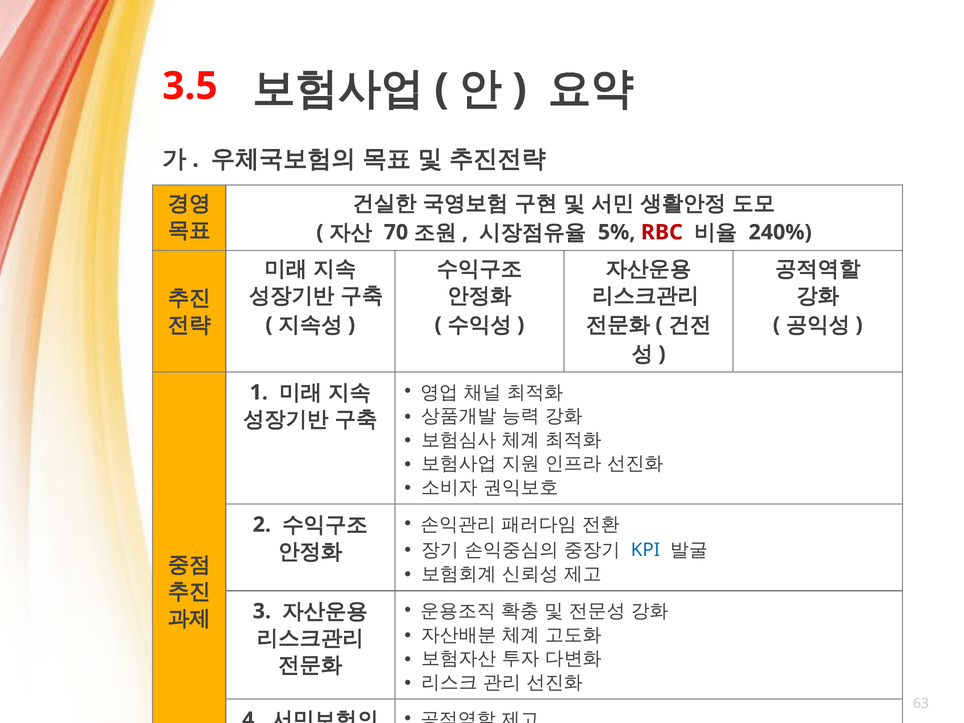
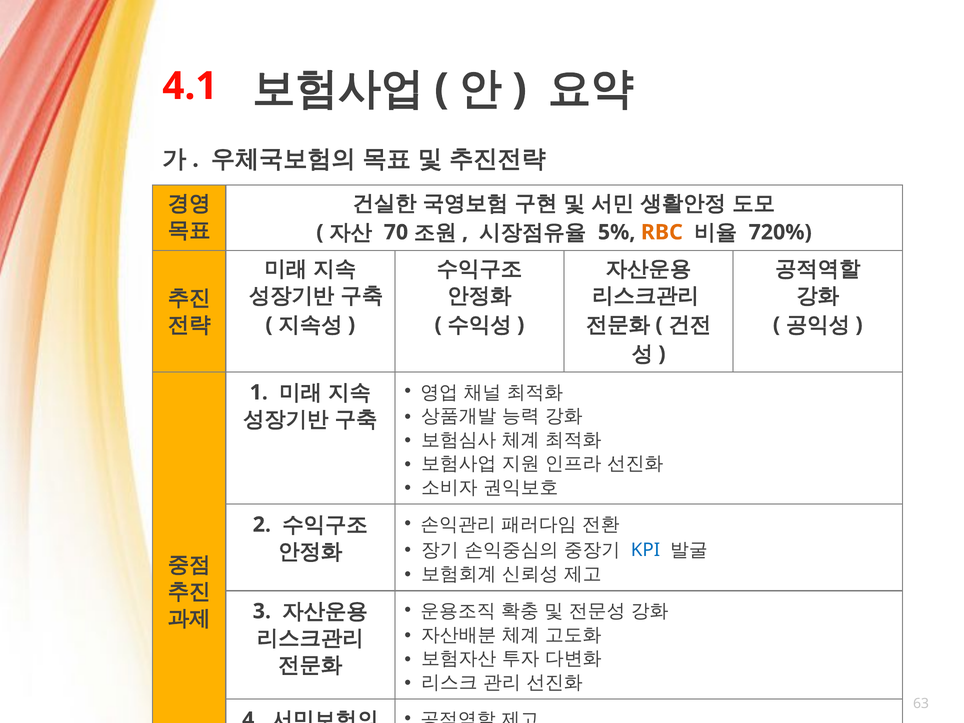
3.5: 3.5 -> 4.1
RBC colour: red -> orange
240%: 240% -> 720%
